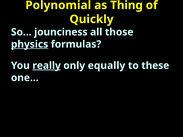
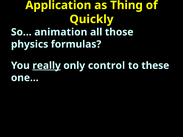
Polynomial: Polynomial -> Application
jounciness: jounciness -> animation
physics underline: present -> none
equally: equally -> control
